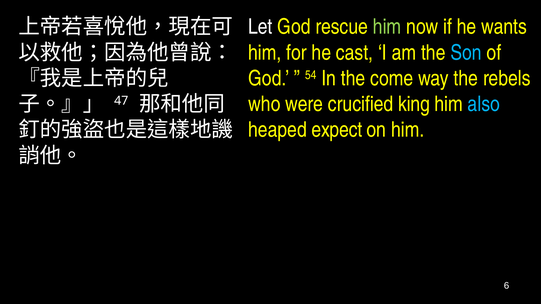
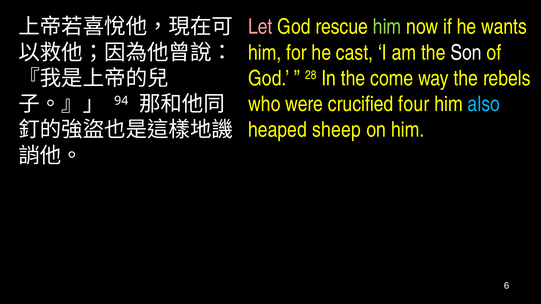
Let colour: white -> pink
Son colour: light blue -> white
54: 54 -> 28
king: king -> four
47: 47 -> 94
expect: expect -> sheep
